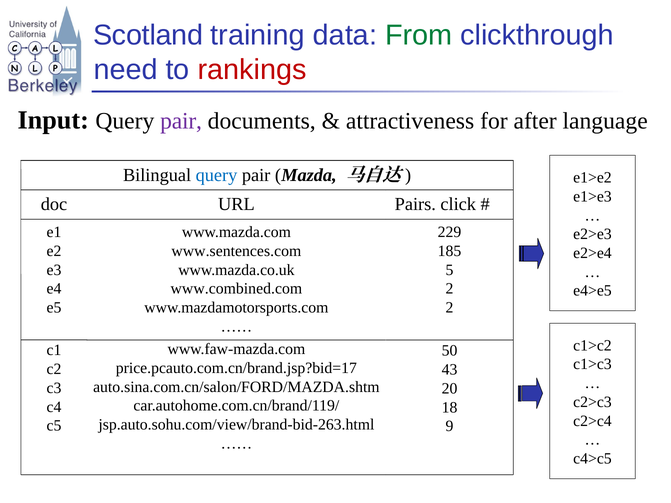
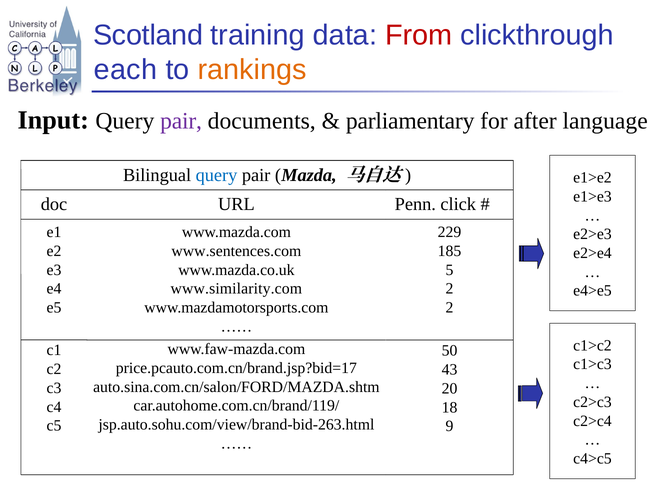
From colour: green -> red
need: need -> each
rankings colour: red -> orange
attractiveness: attractiveness -> parliamentary
Pairs: Pairs -> Penn
www.combined.com: www.combined.com -> www.similarity.com
